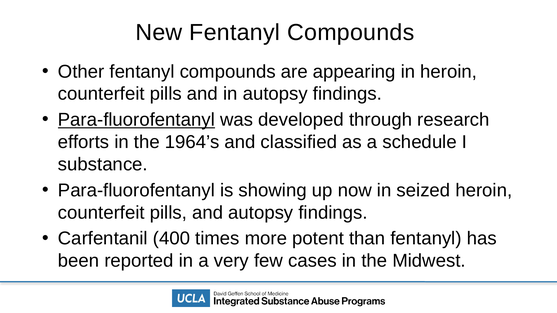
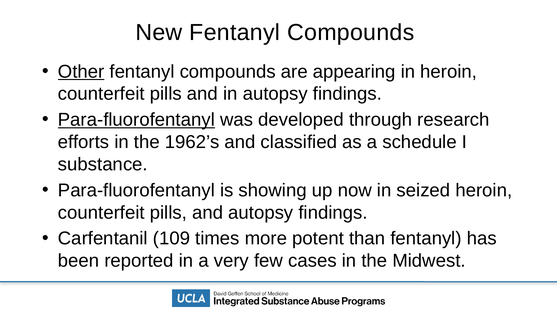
Other underline: none -> present
1964’s: 1964’s -> 1962’s
400: 400 -> 109
